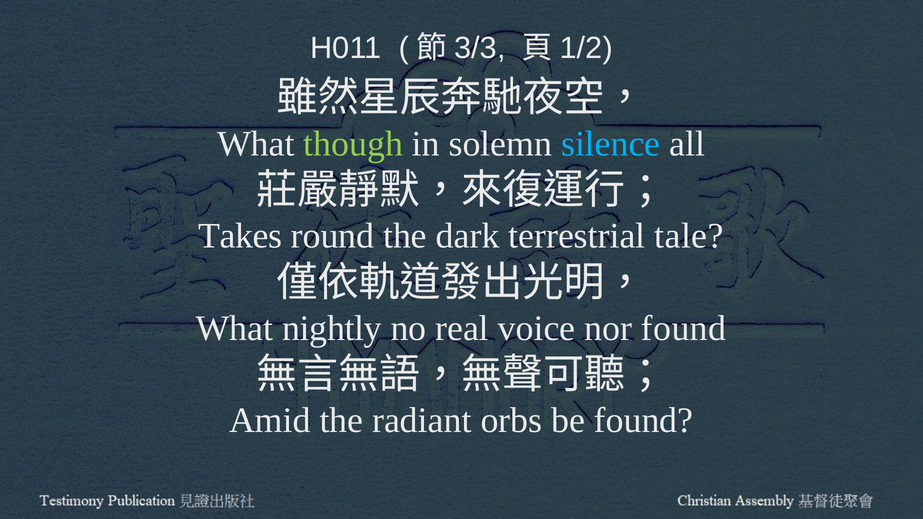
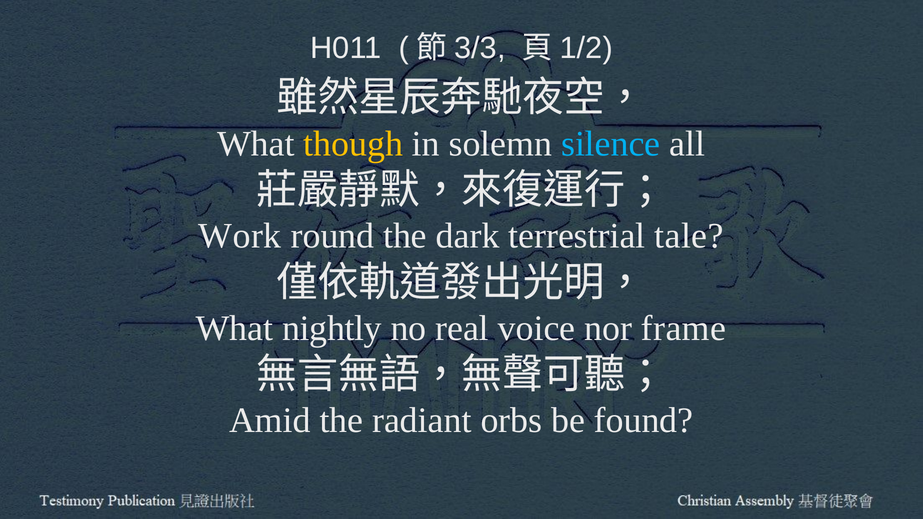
though colour: light green -> yellow
Takes: Takes -> Work
nor found: found -> frame
